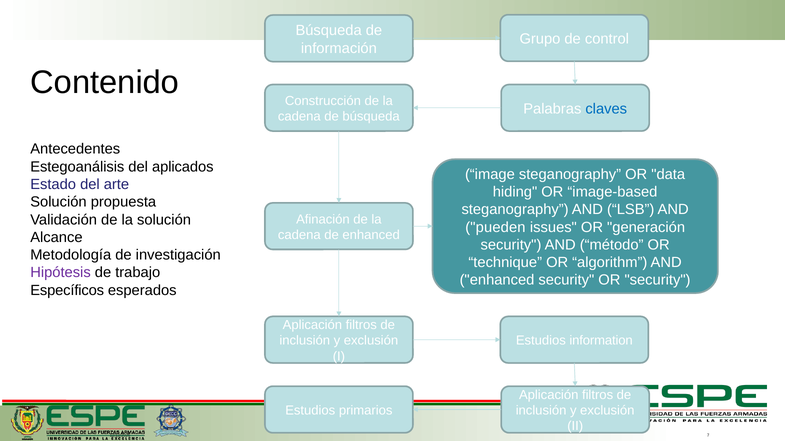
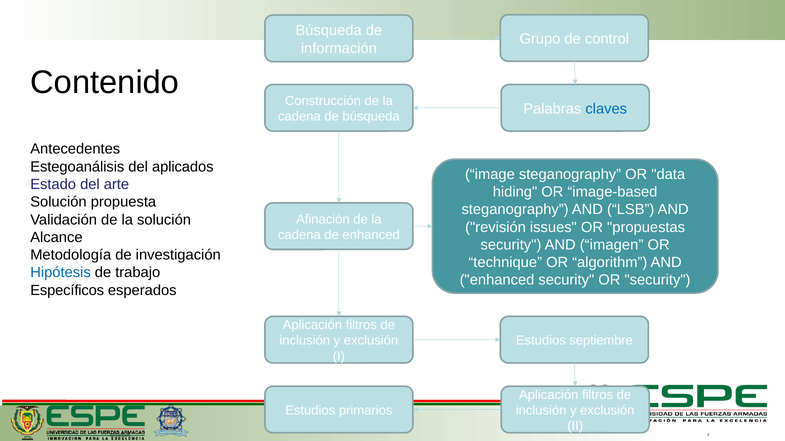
pueden: pueden -> revisión
generación: generación -> propuestas
método: método -> imagen
Hipótesis colour: purple -> blue
information: information -> septiembre
